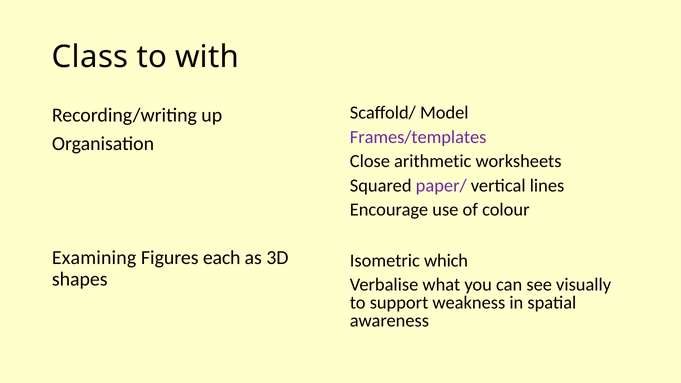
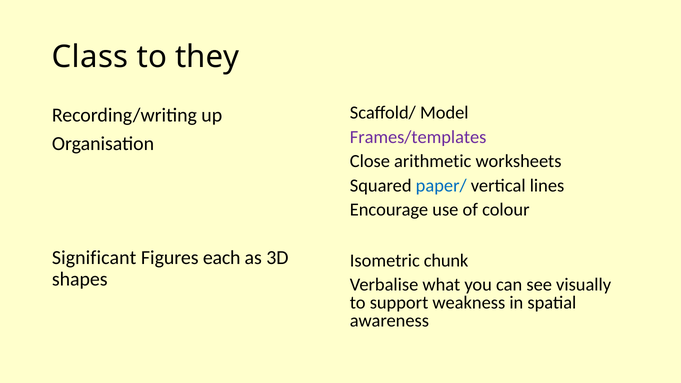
with: with -> they
paper/ colour: purple -> blue
Examining: Examining -> Significant
which: which -> chunk
